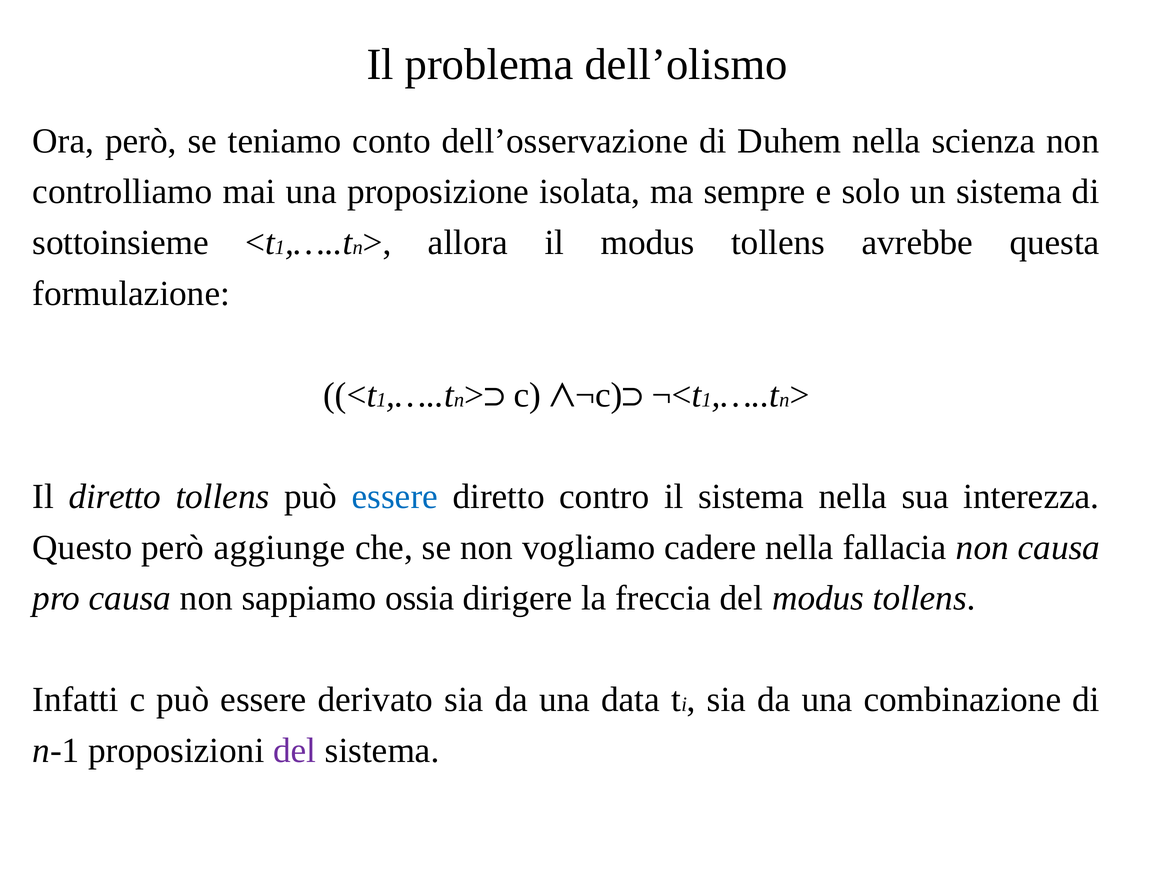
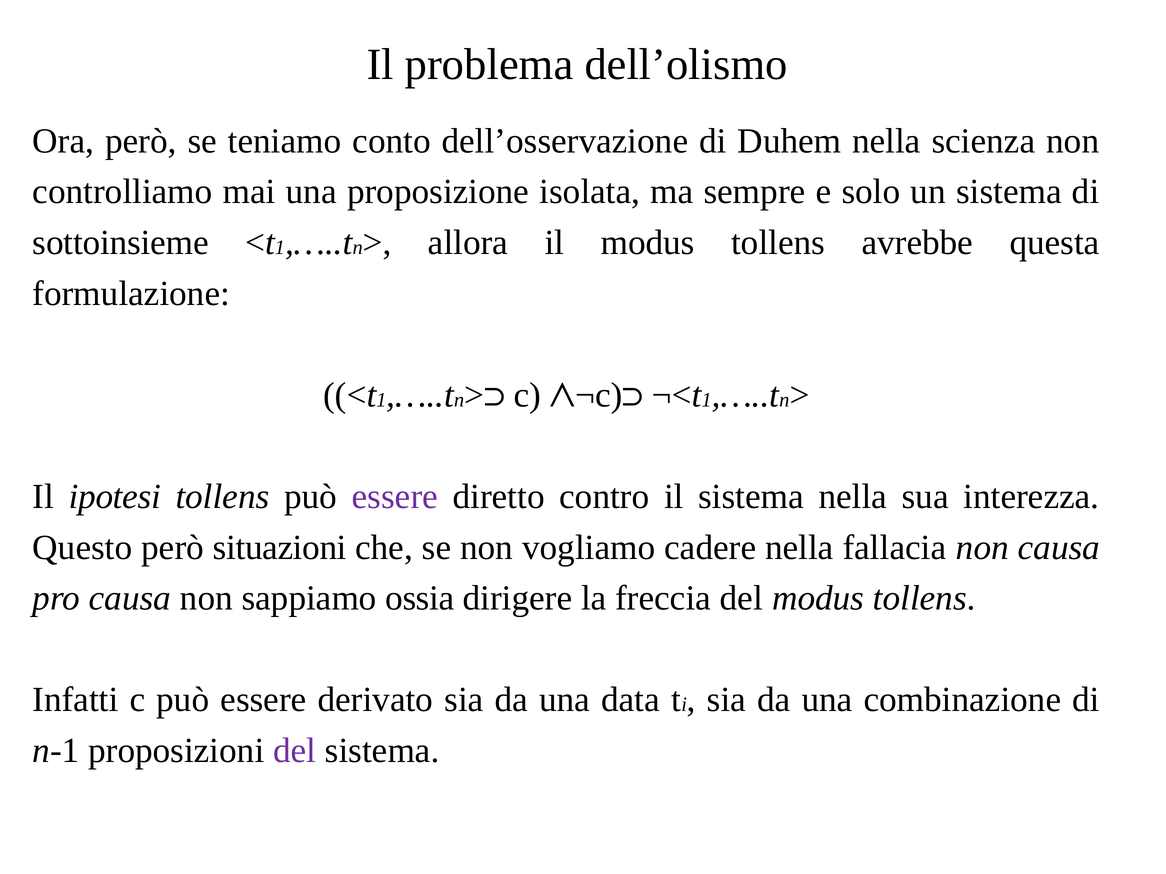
Il diretto: diretto -> ipotesi
essere at (395, 497) colour: blue -> purple
aggiunge: aggiunge -> situazioni
